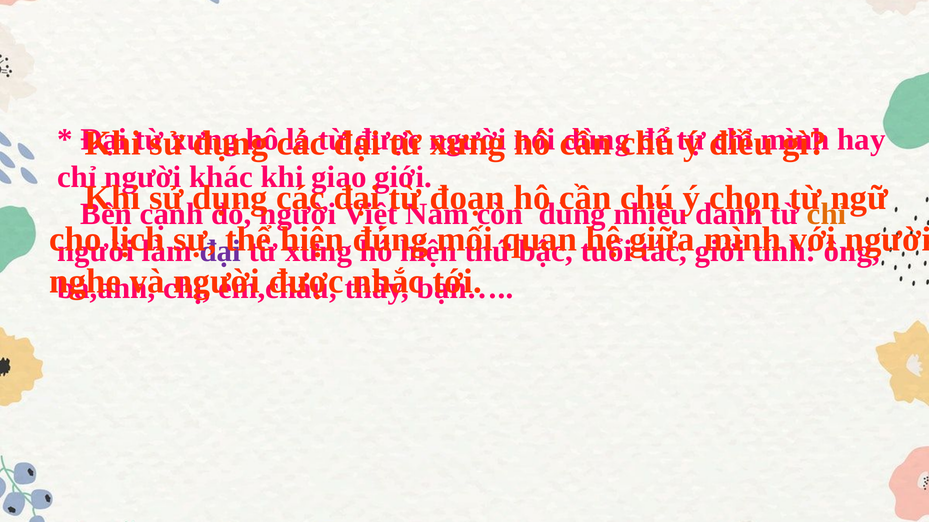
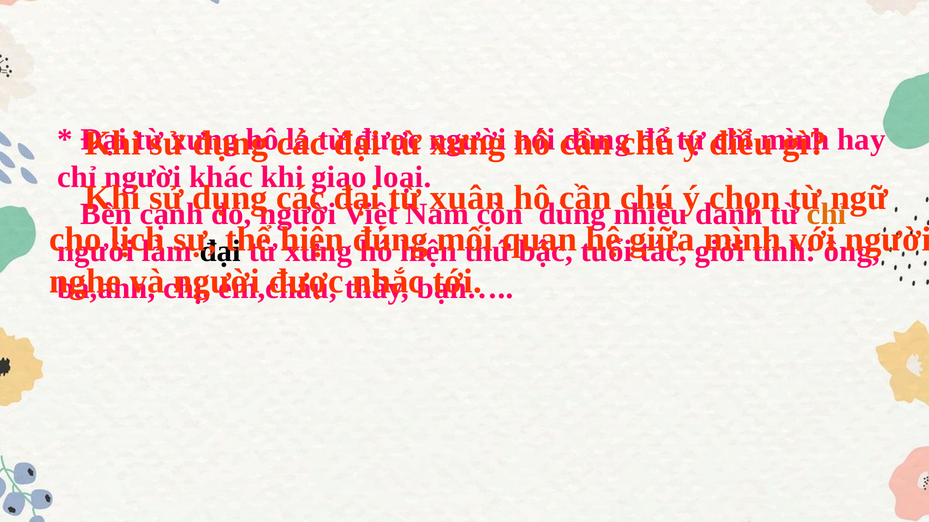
giao giới: giới -> loại
đoạn: đoạn -> xuân
đại at (220, 251) colour: purple -> black
